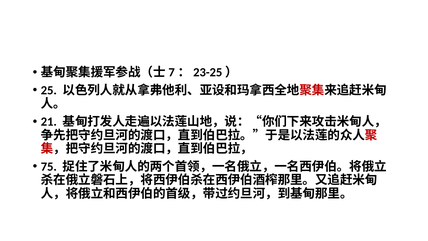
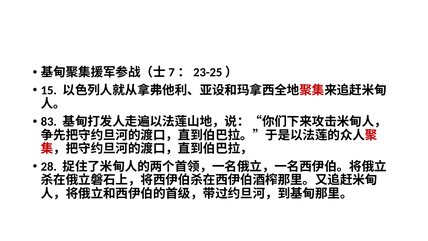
25: 25 -> 15
21: 21 -> 83
75: 75 -> 28
